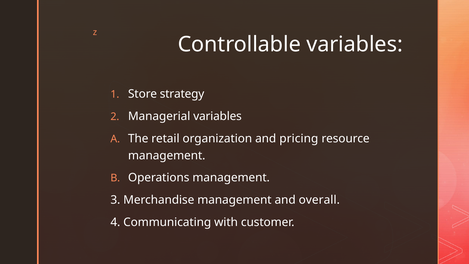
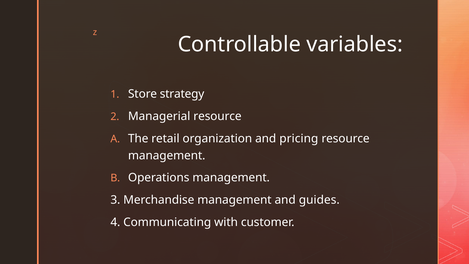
Managerial variables: variables -> resource
overall: overall -> guides
